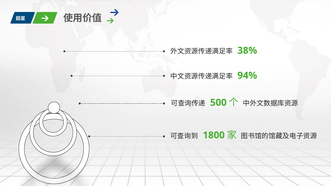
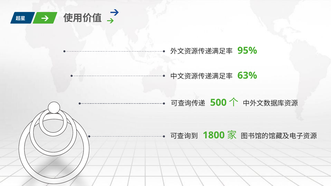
38%: 38% -> 95%
94%: 94% -> 63%
